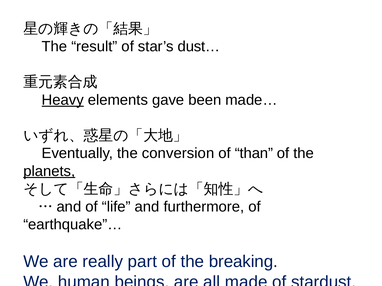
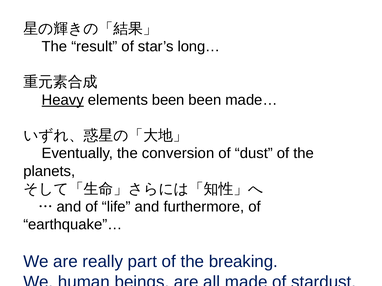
dust…: dust… -> long…
elements gave: gave -> been
than: than -> dust
planets underline: present -> none
